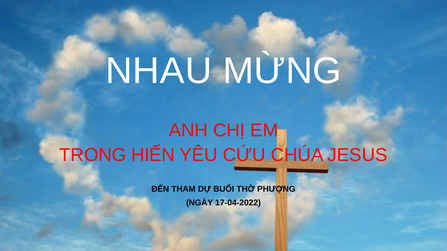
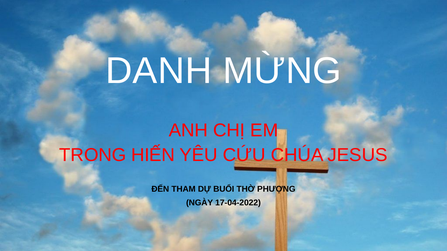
NHAU: NHAU -> DANH
